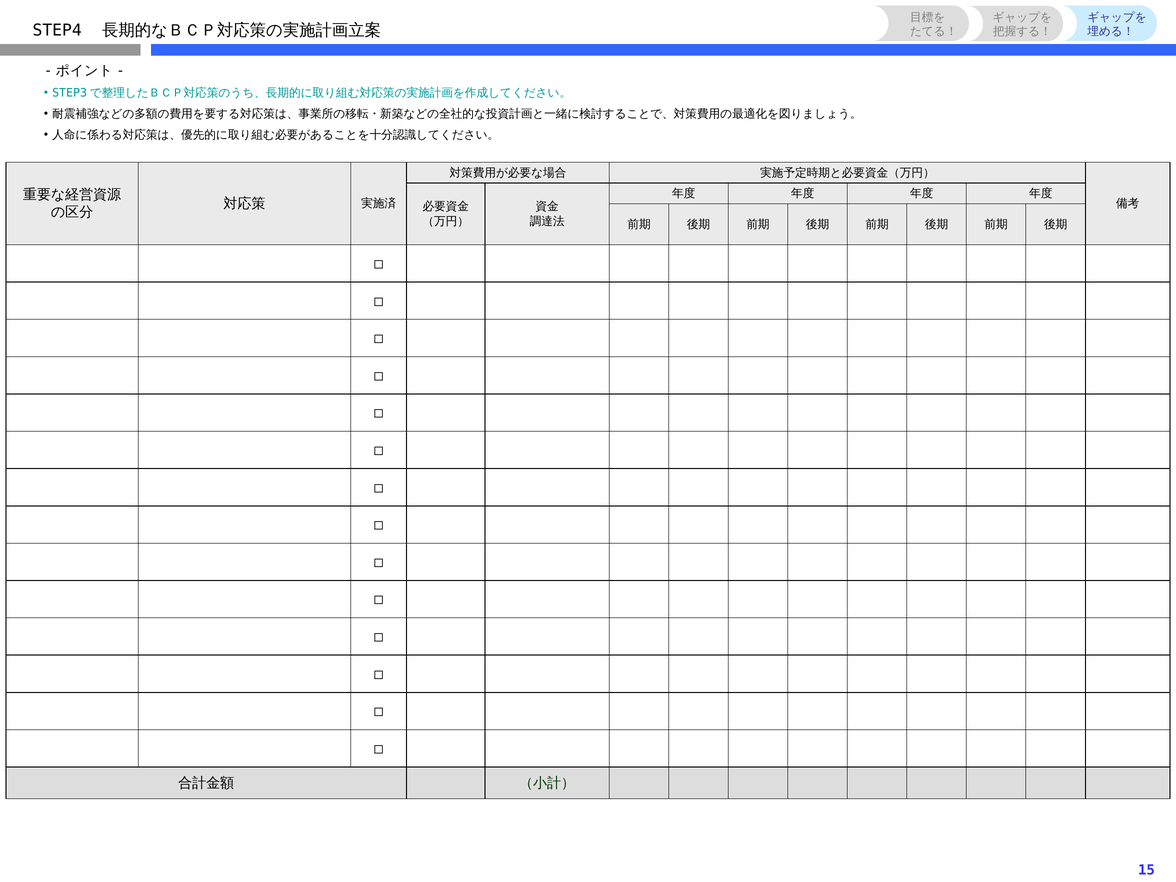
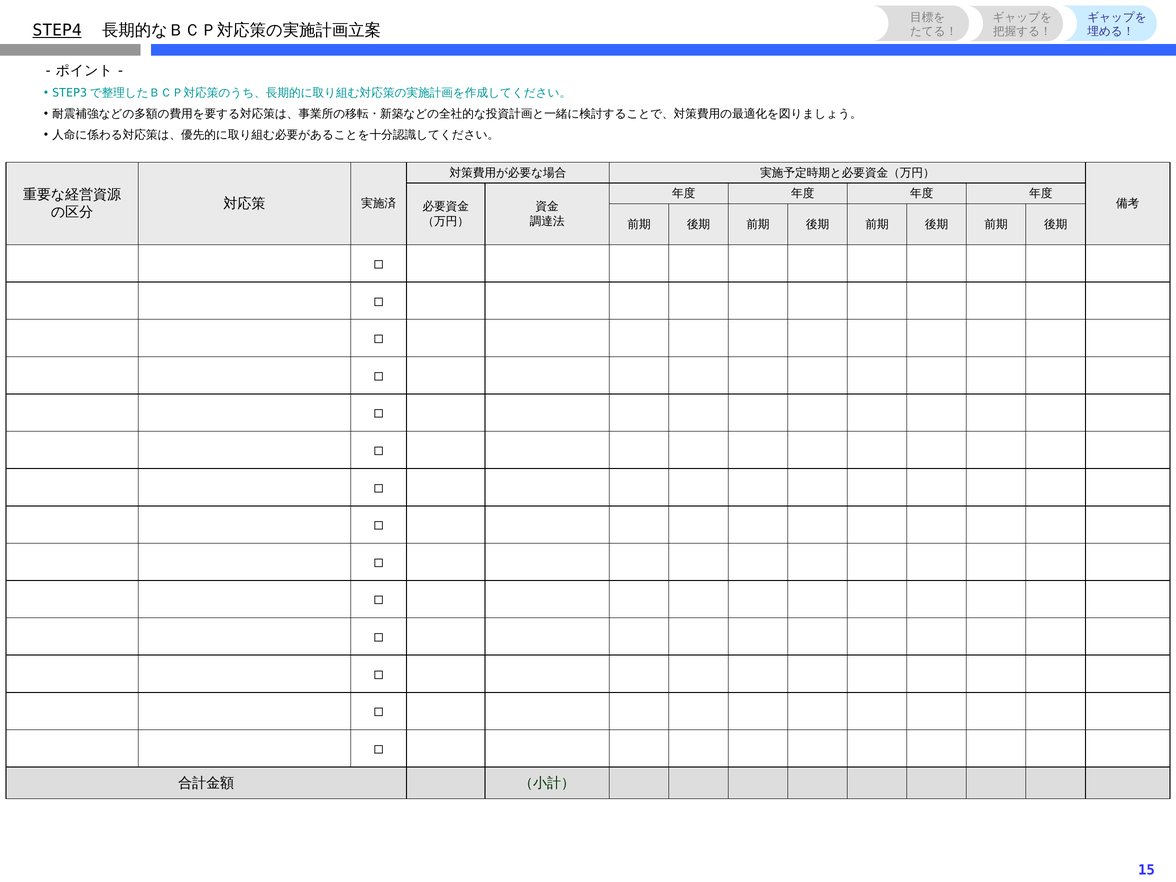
STEP4 underline: none -> present
